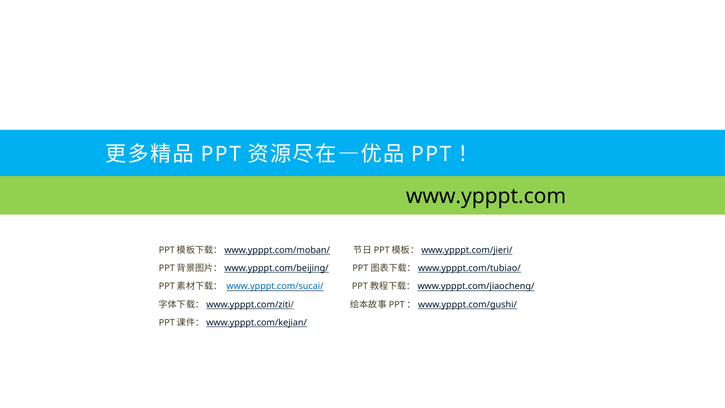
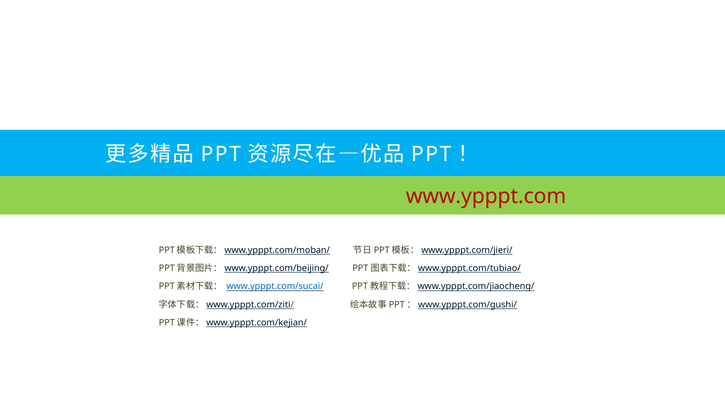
www.ypppt.com colour: black -> red
